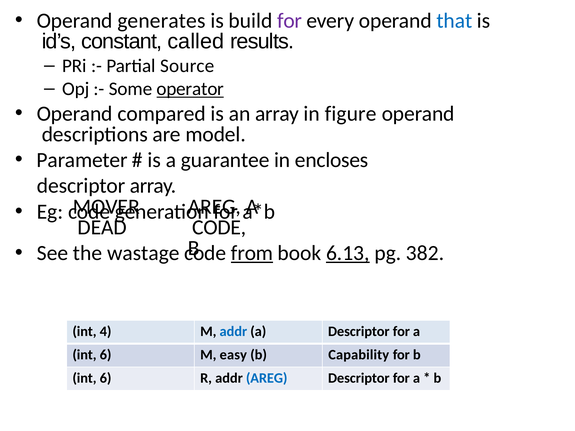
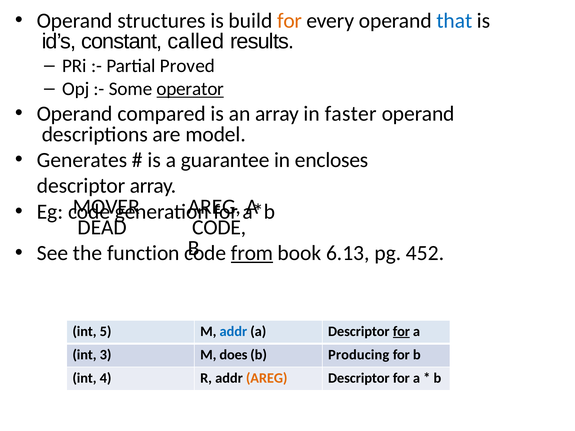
generates: generates -> structures
for at (290, 21) colour: purple -> orange
Source: Source -> Proved
figure: figure -> faster
Parameter: Parameter -> Generates
wastage: wastage -> function
6.13 underline: present -> none
382: 382 -> 452
4: 4 -> 5
for at (401, 332) underline: none -> present
6 at (106, 355): 6 -> 3
easy: easy -> does
Capability: Capability -> Producing
6 at (106, 378): 6 -> 4
AREG at (267, 378) colour: blue -> orange
